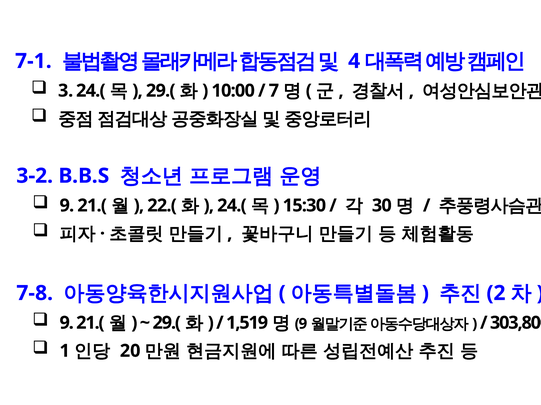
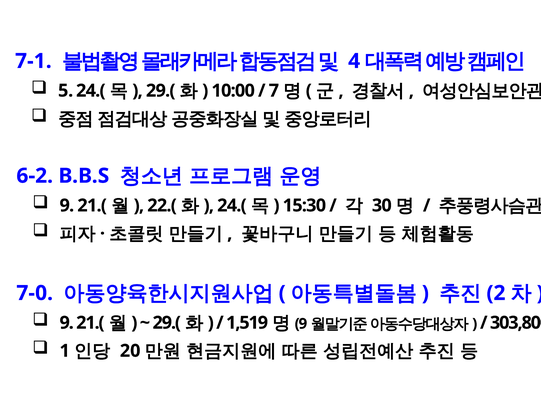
3: 3 -> 5
3-2: 3-2 -> 6-2
7-8: 7-8 -> 7-0
